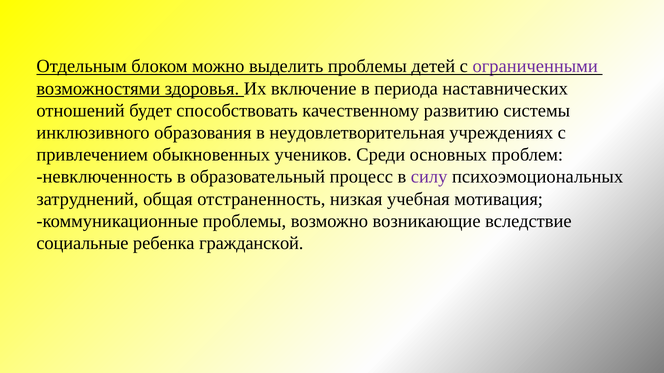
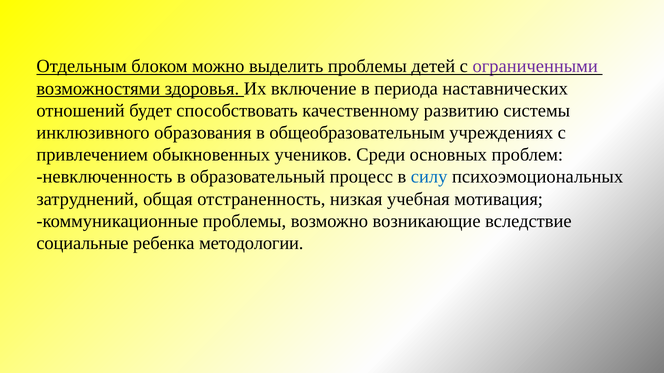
неудовлетворительная: неудовлетворительная -> общеобразовательным
силу colour: purple -> blue
гражданской: гражданской -> методологии
